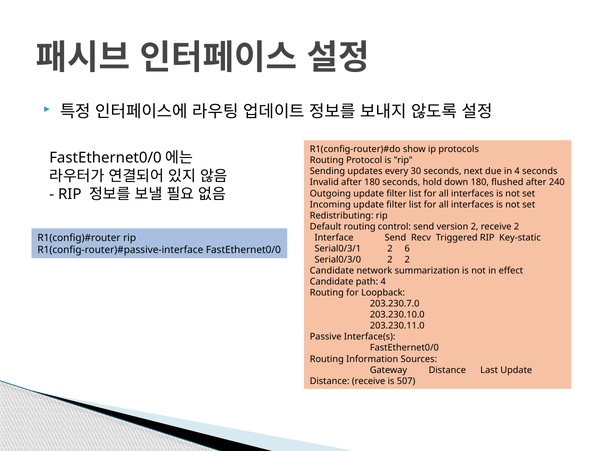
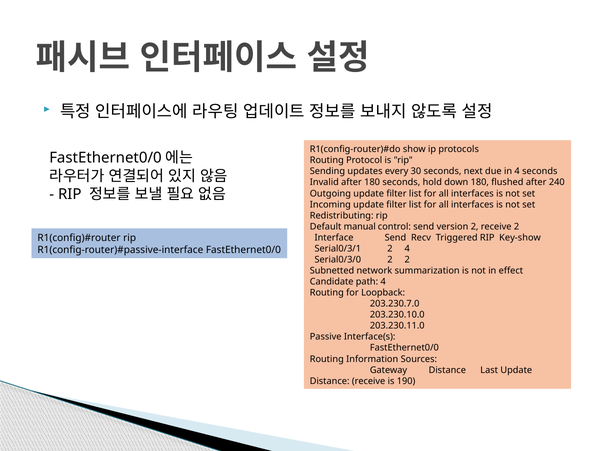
Default routing: routing -> manual
Key-static: Key-static -> Key-show
2 6: 6 -> 4
Candidate at (332, 271): Candidate -> Subnetted
507: 507 -> 190
